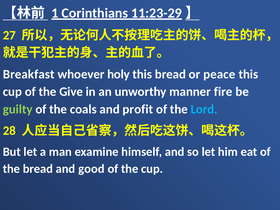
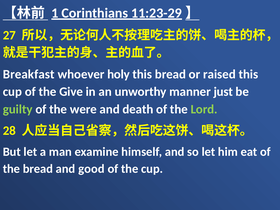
peace: peace -> raised
fire: fire -> just
coals: coals -> were
profit: profit -> death
Lord colour: light blue -> light green
